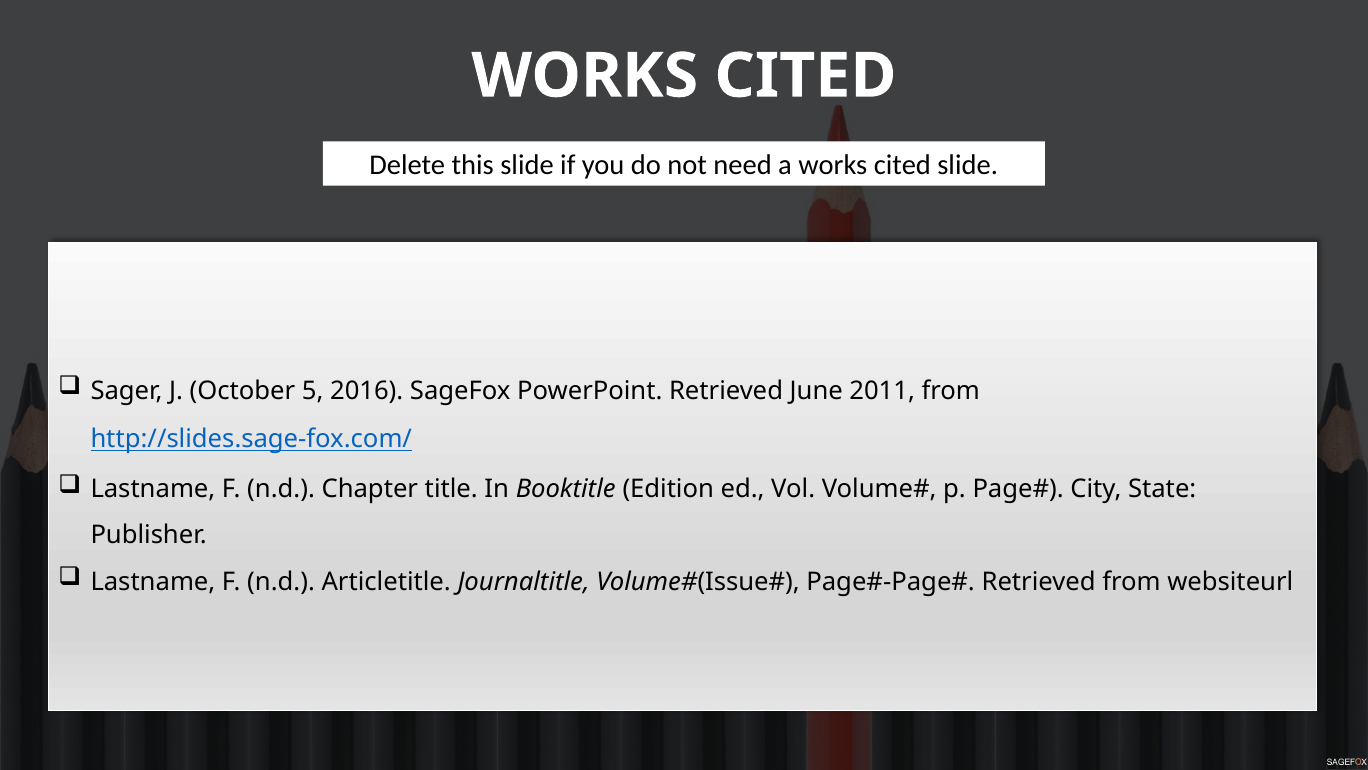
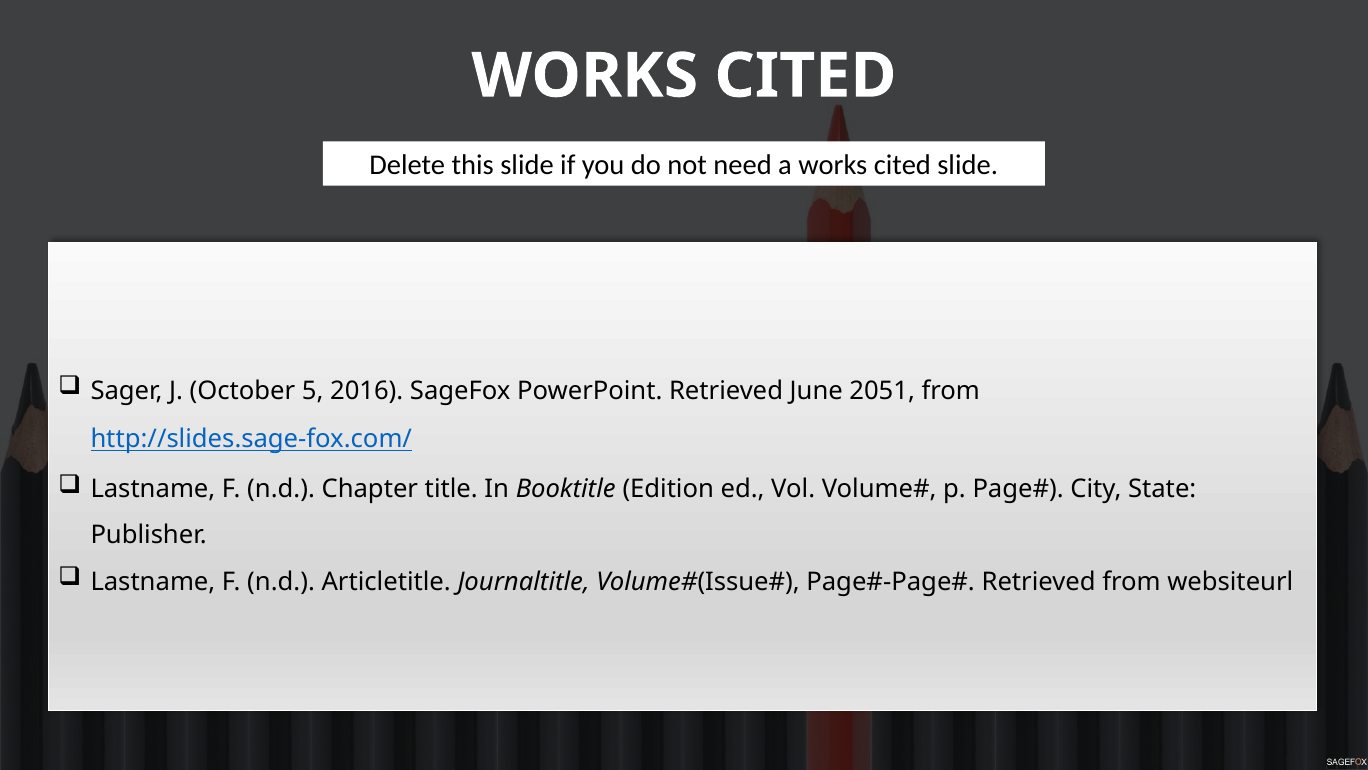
2011: 2011 -> 2051
